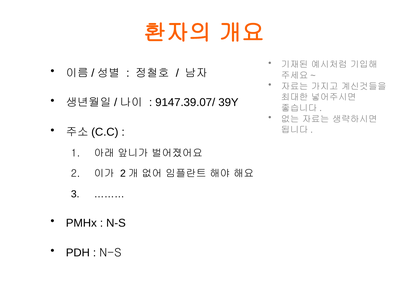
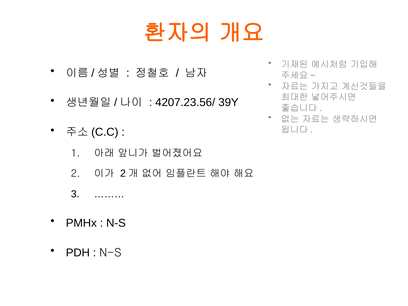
9147.39.07/: 9147.39.07/ -> 4207.23.56/
